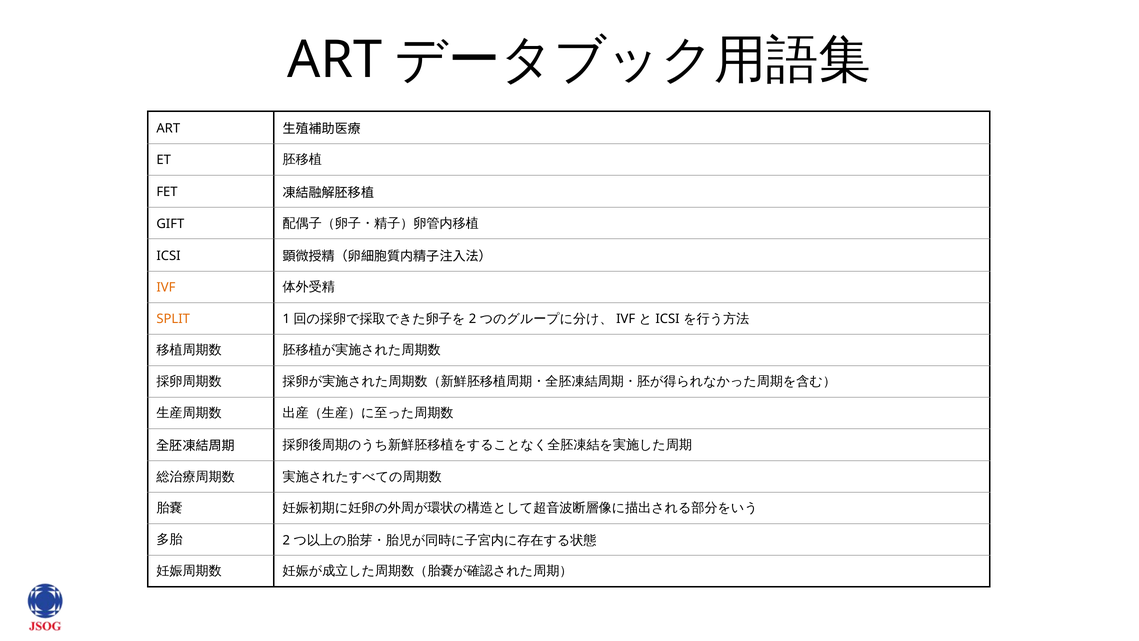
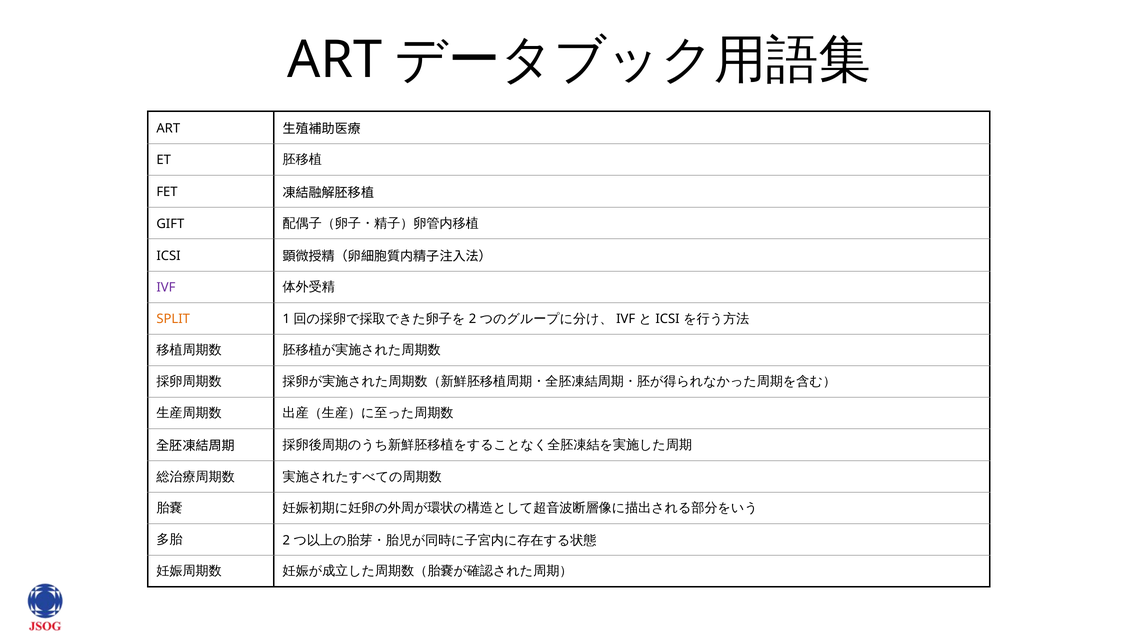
IVF at (166, 287) colour: orange -> purple
